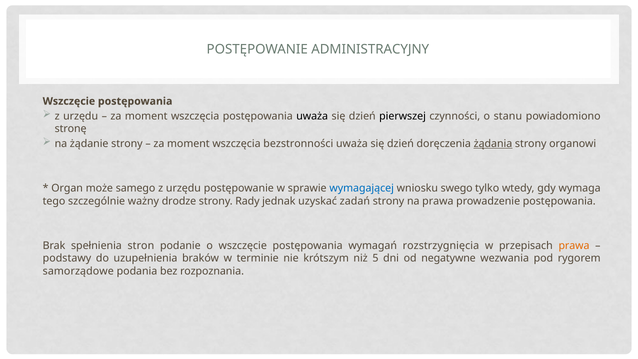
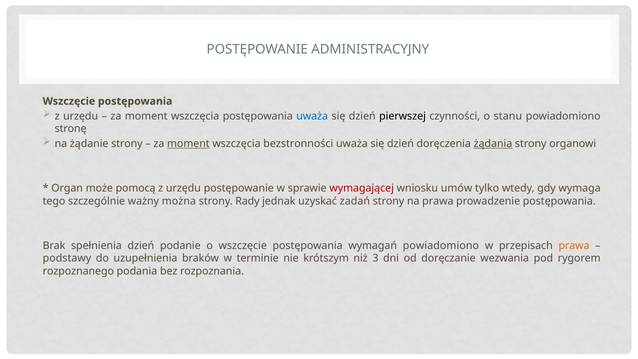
uważa at (312, 116) colour: black -> blue
moment at (188, 144) underline: none -> present
samego: samego -> pomocą
wymagającej colour: blue -> red
swego: swego -> umów
drodze: drodze -> można
spełnienia stron: stron -> dzień
wymagań rozstrzygnięcia: rozstrzygnięcia -> powiadomiono
5: 5 -> 3
negatywne: negatywne -> doręczanie
samorządowe: samorządowe -> rozpoznanego
